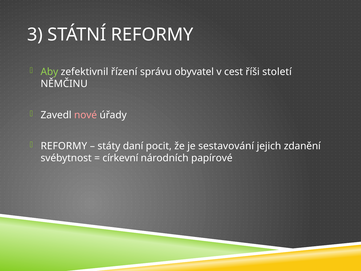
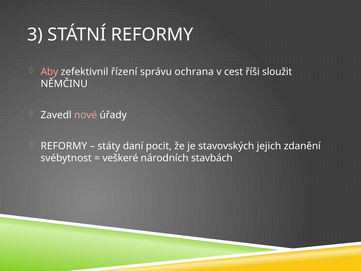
Aby colour: light green -> pink
obyvatel: obyvatel -> ochrana
století: století -> sloužit
sestavování: sestavování -> stavovských
církevní: církevní -> veškeré
papírové: papírové -> stavbách
